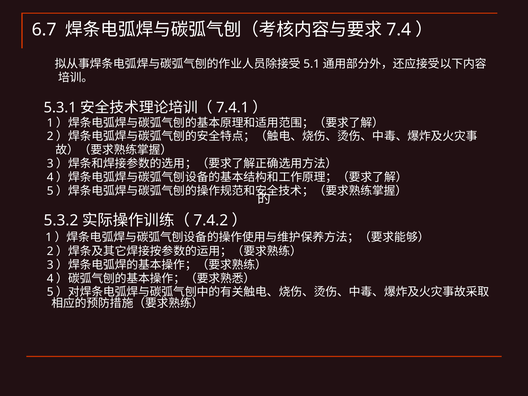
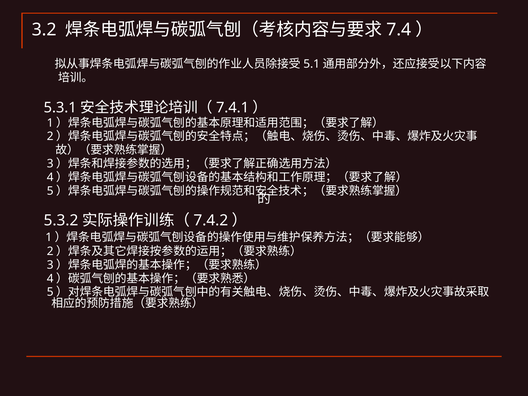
6.7: 6.7 -> 3.2
